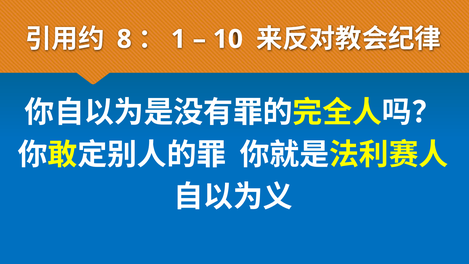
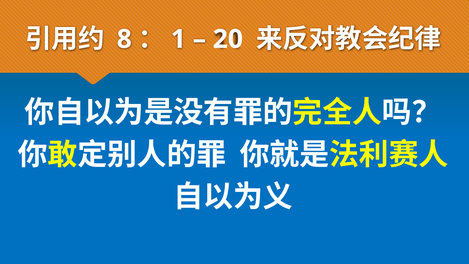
10: 10 -> 20
